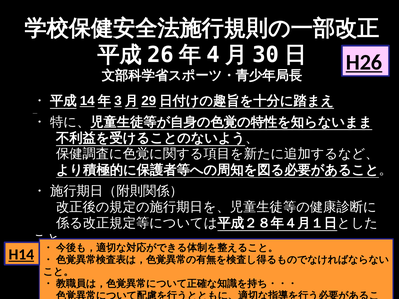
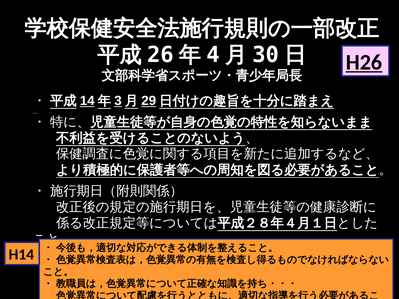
H14 underline: present -> none
